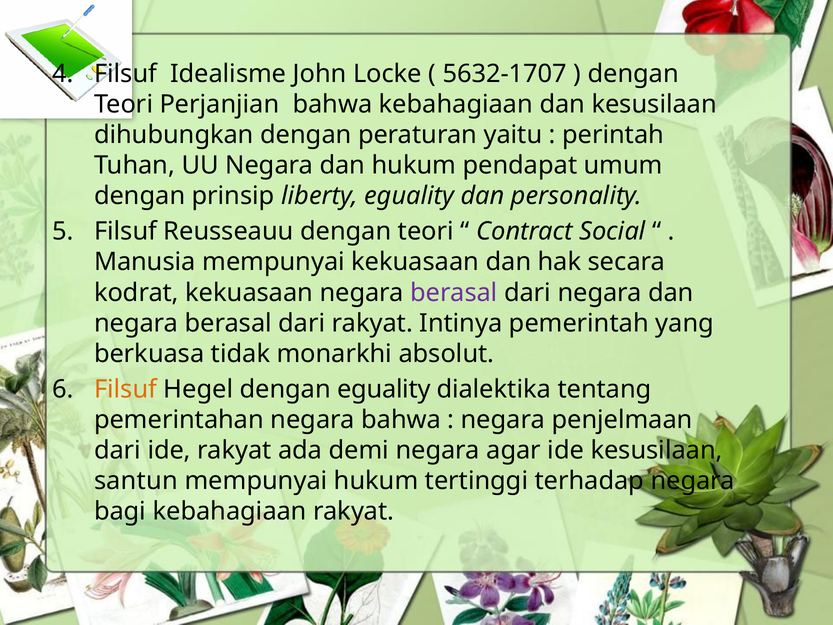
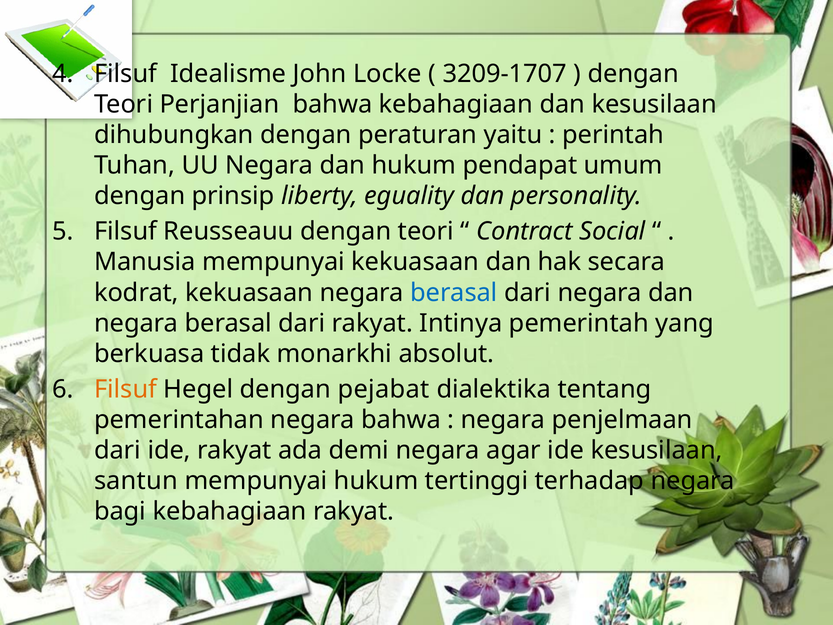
5632-1707: 5632-1707 -> 3209-1707
berasal at (454, 292) colour: purple -> blue
dengan eguality: eguality -> pejabat
